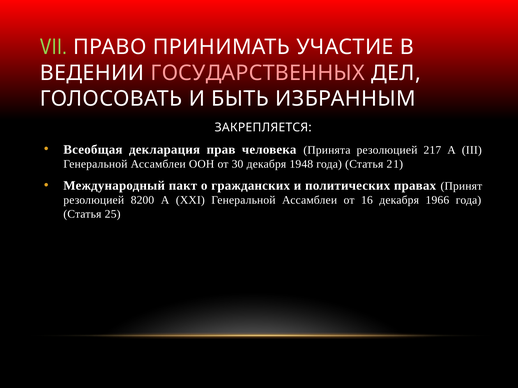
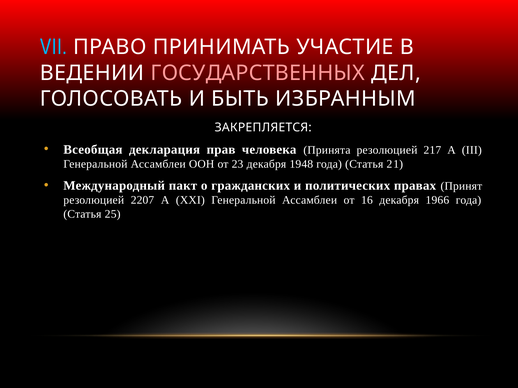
VII colour: light green -> light blue
30: 30 -> 23
8200: 8200 -> 2207
